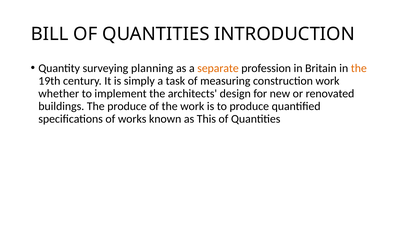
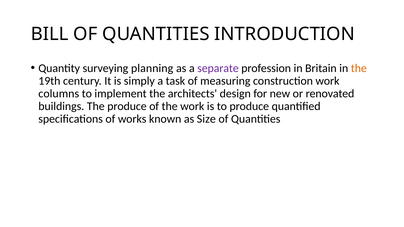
separate colour: orange -> purple
whether: whether -> columns
This: This -> Size
